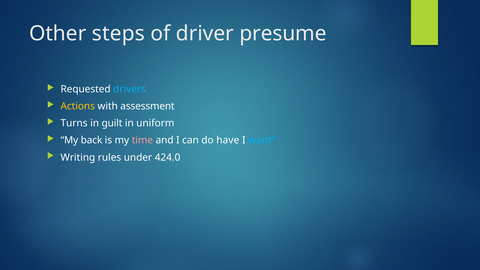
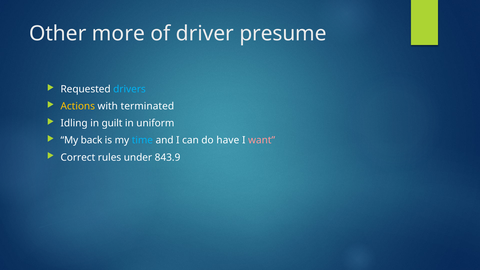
steps: steps -> more
assessment: assessment -> terminated
Turns: Turns -> Idling
time colour: pink -> light blue
want colour: light blue -> pink
Writing: Writing -> Correct
424.0: 424.0 -> 843.9
